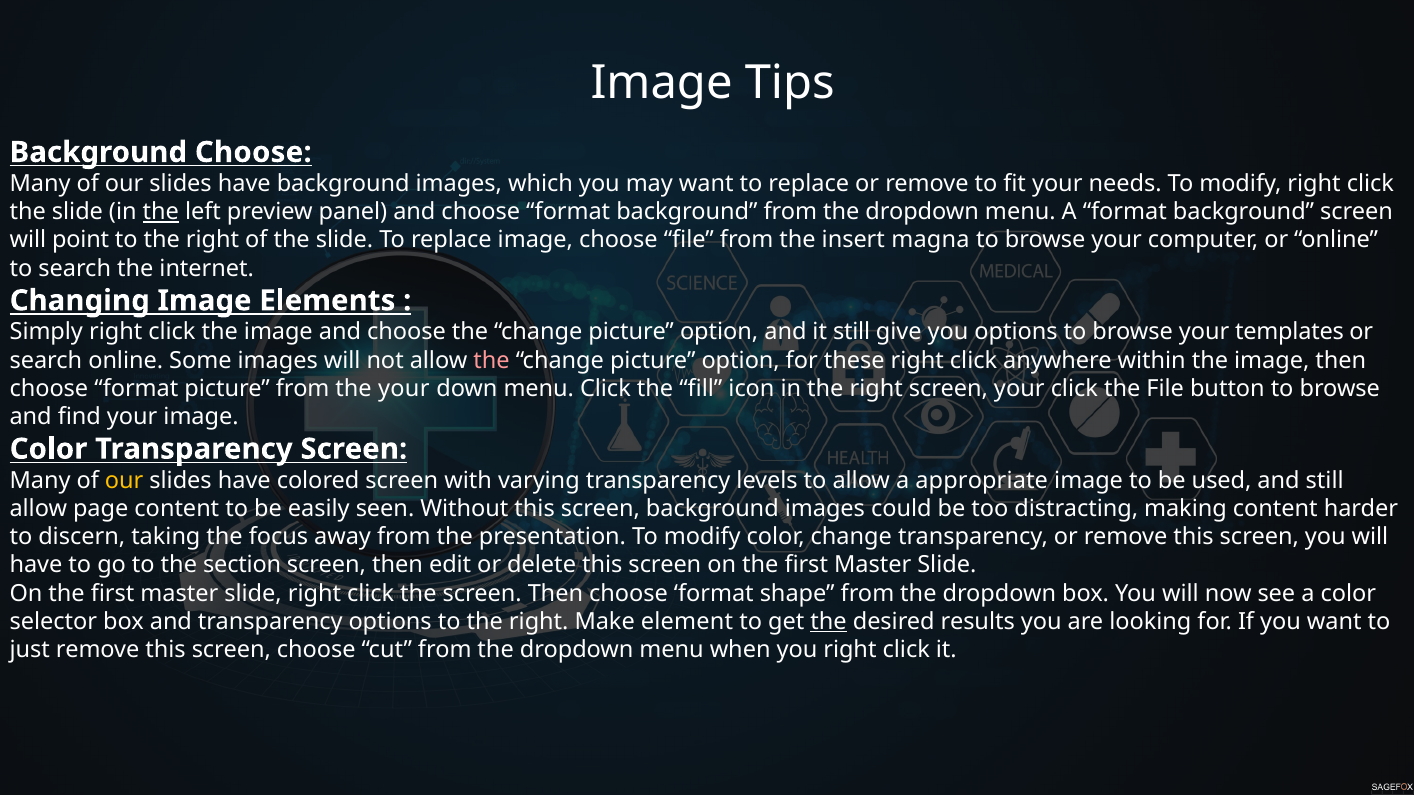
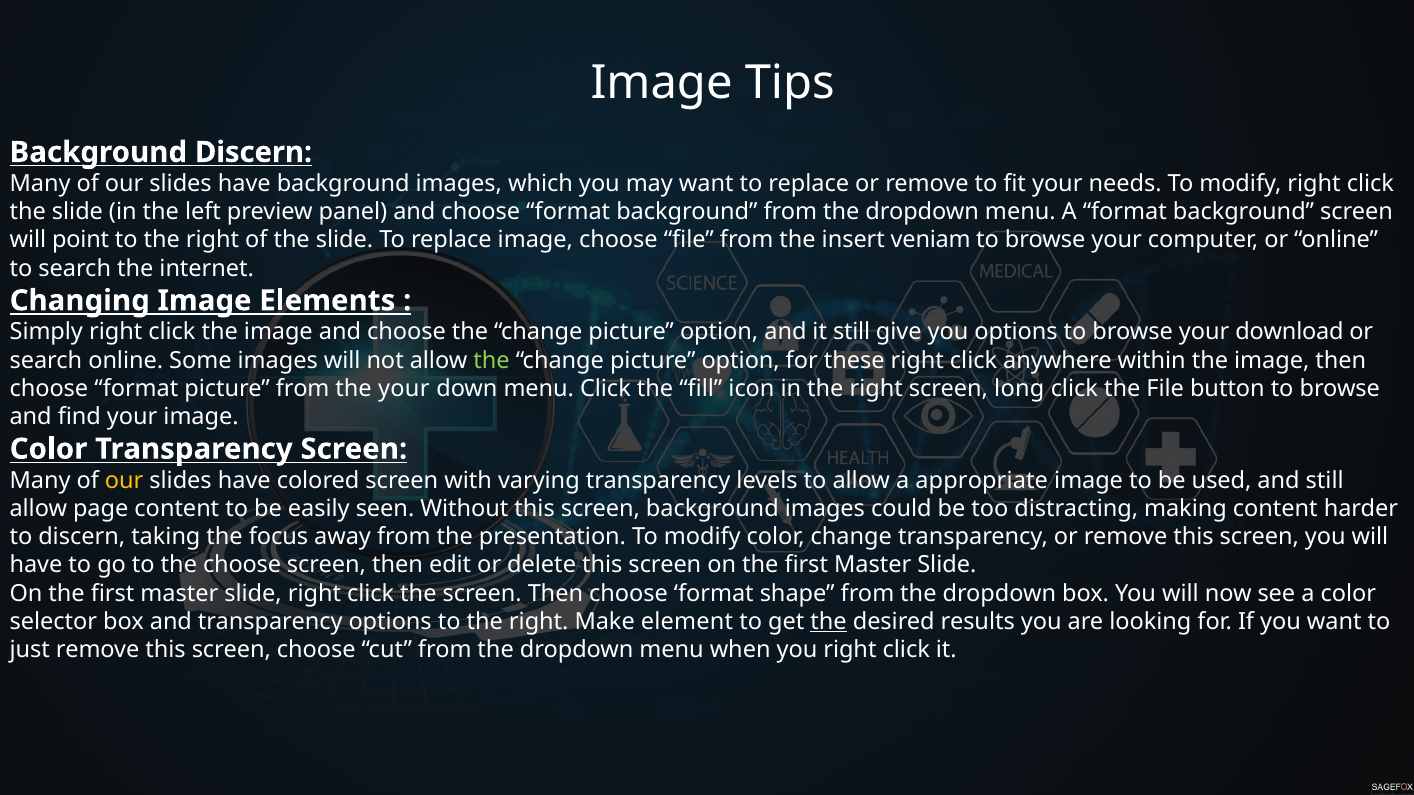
Background Choose: Choose -> Discern
the at (161, 212) underline: present -> none
magna: magna -> veniam
templates: templates -> download
the at (492, 360) colour: pink -> light green
screen your: your -> long
the section: section -> choose
